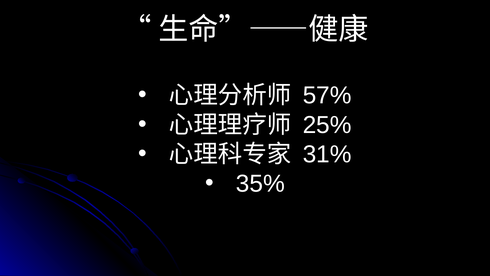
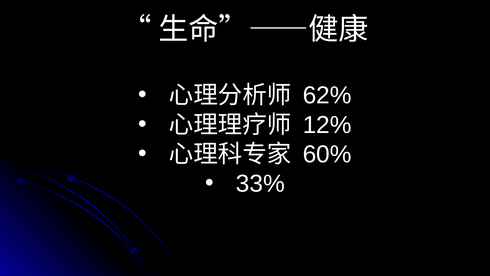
57%: 57% -> 62%
25%: 25% -> 12%
31%: 31% -> 60%
35%: 35% -> 33%
